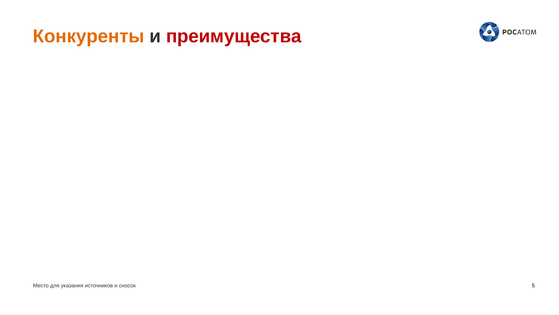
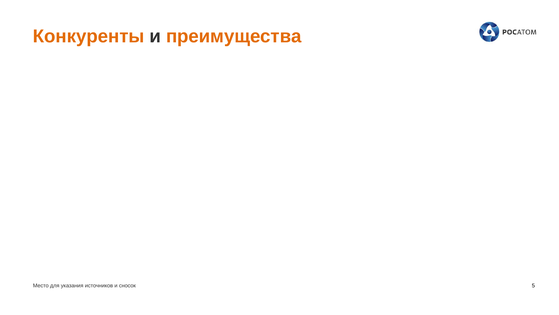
преимущества colour: red -> orange
